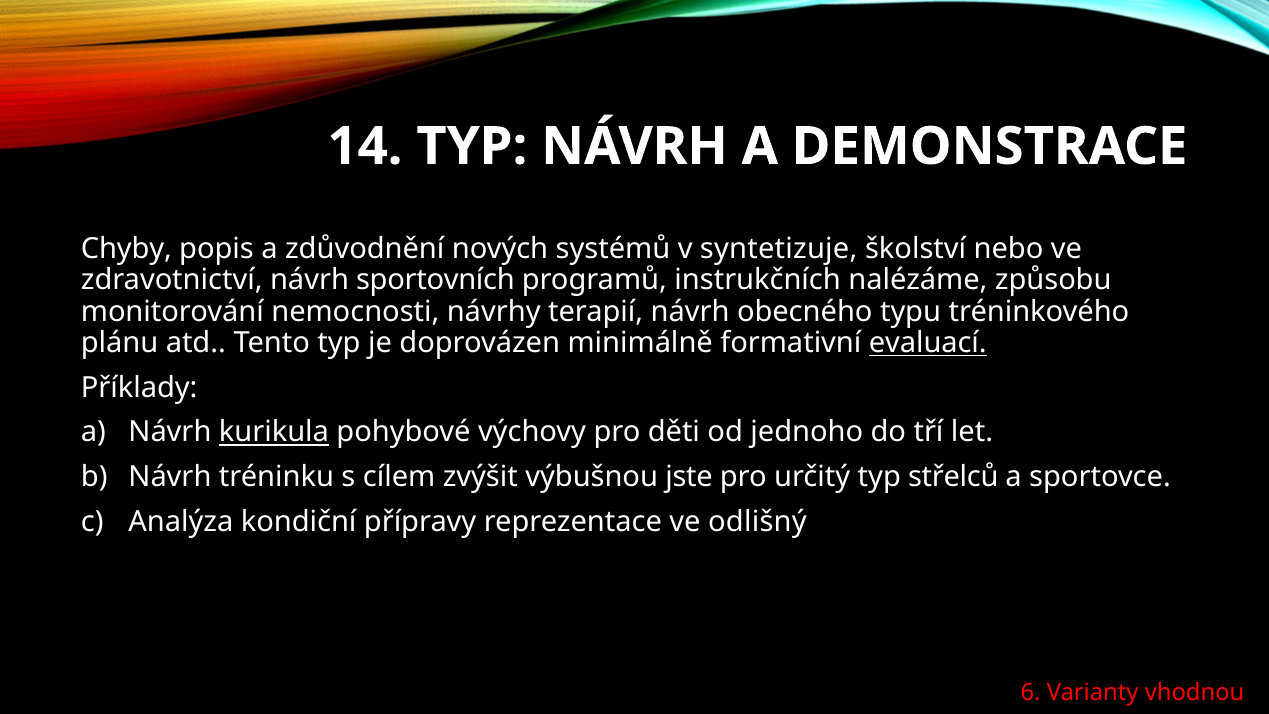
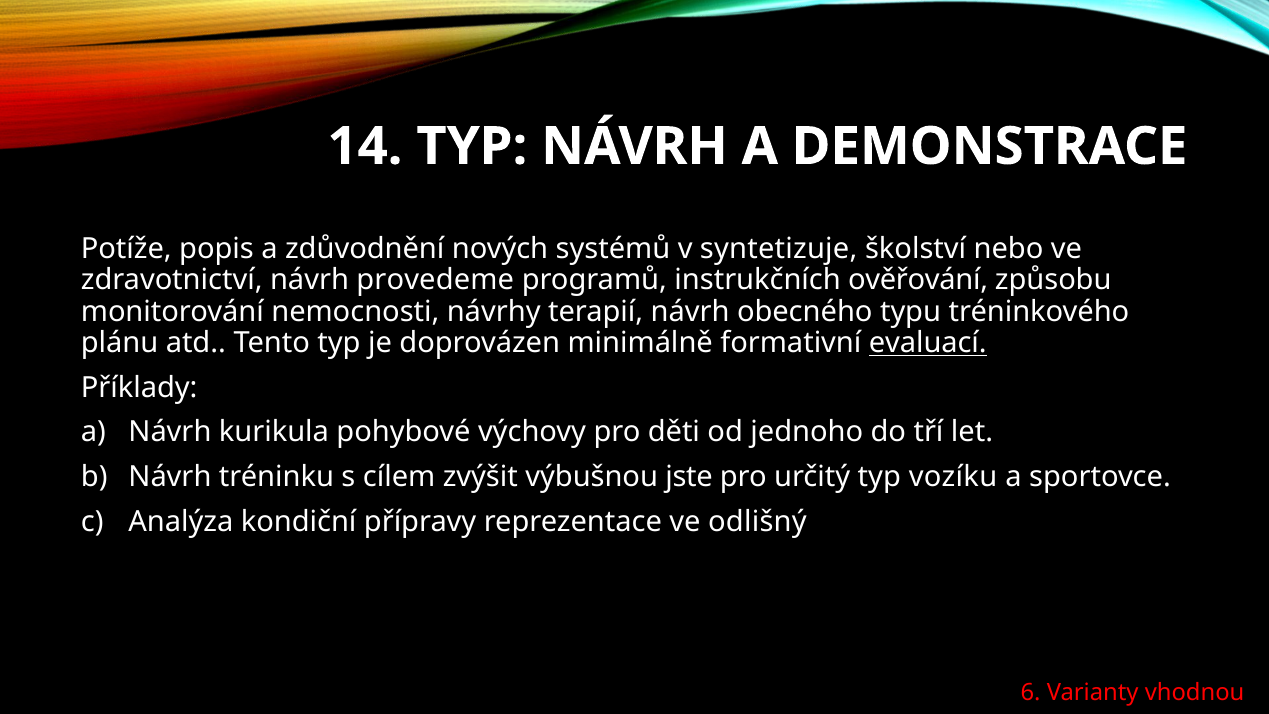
Chyby: Chyby -> Potíže
sportovních: sportovních -> provedeme
nalézáme: nalézáme -> ověřování
kurikula underline: present -> none
střelců: střelců -> vozíku
